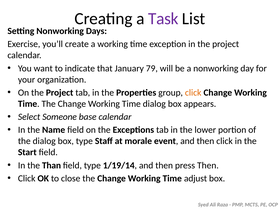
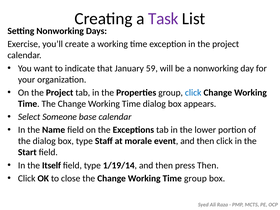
79: 79 -> 59
click at (193, 93) colour: orange -> blue
Than: Than -> Itself
Time adjust: adjust -> group
